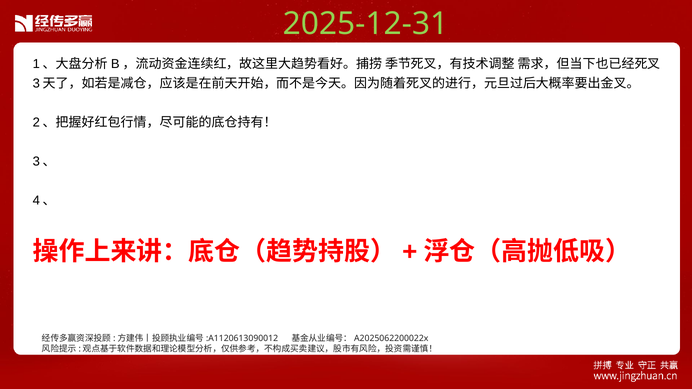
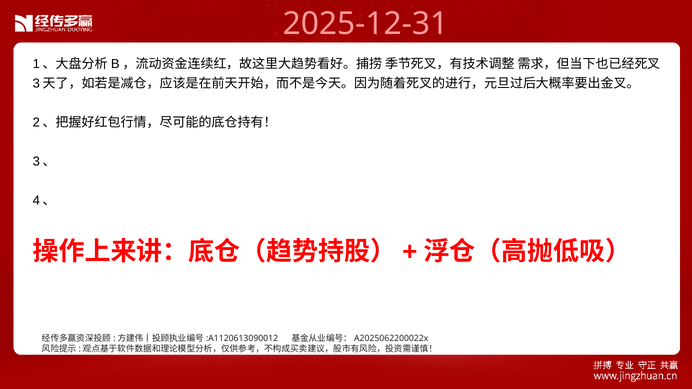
2025-12-31 colour: light green -> pink
